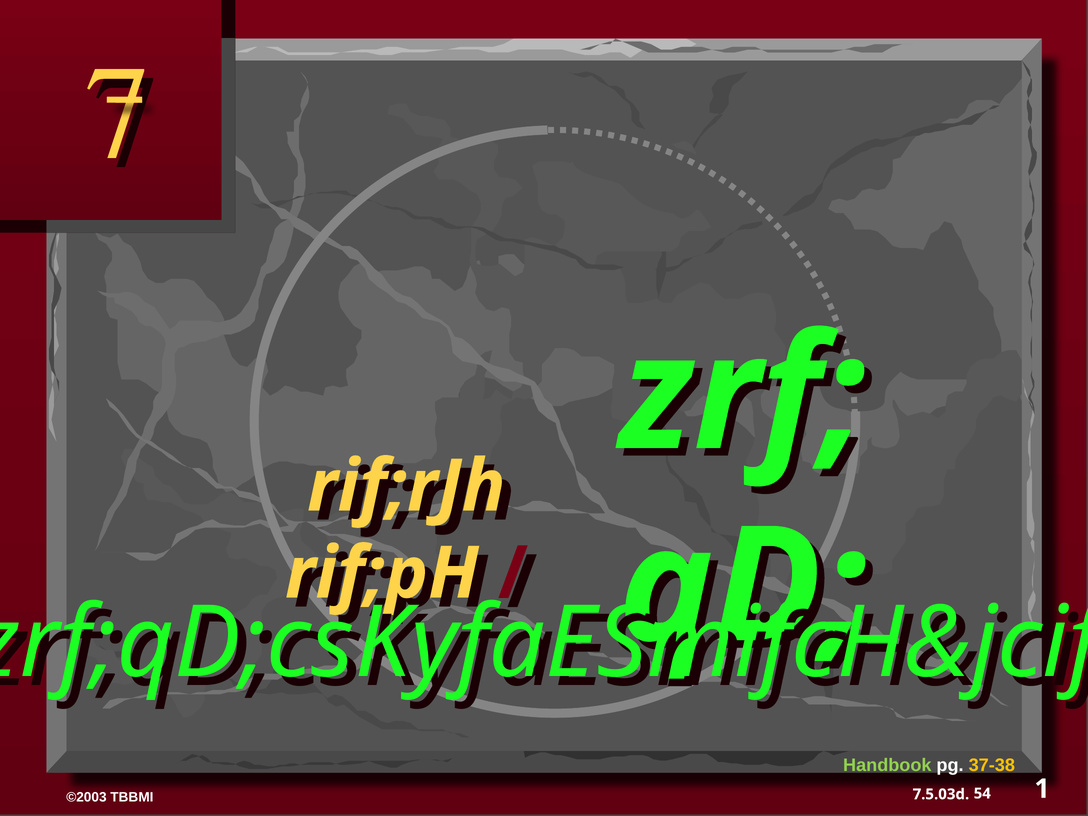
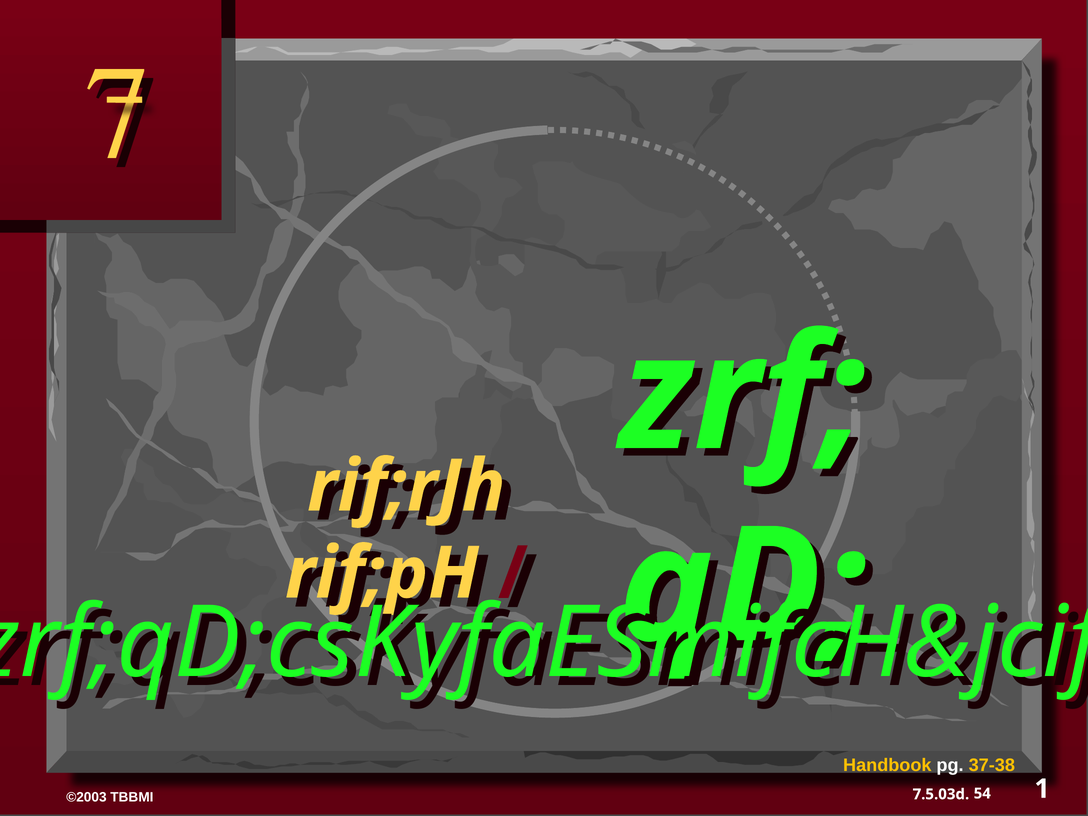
Handbook colour: light green -> yellow
